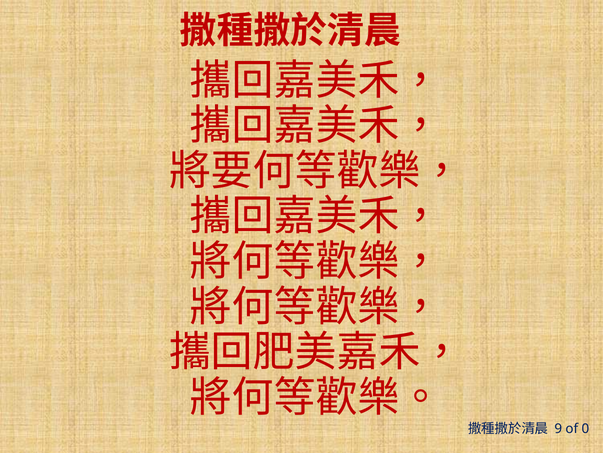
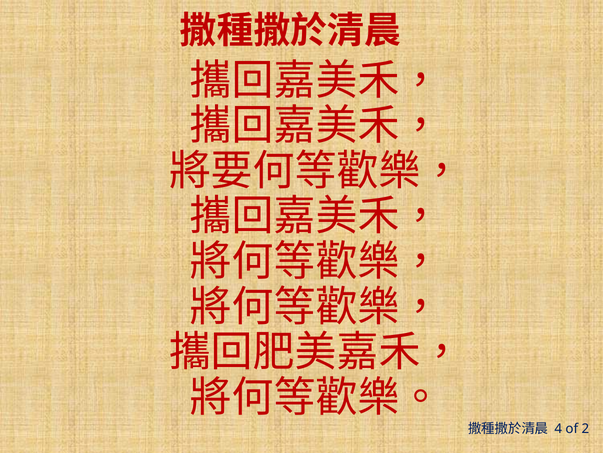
9: 9 -> 4
of 0: 0 -> 2
